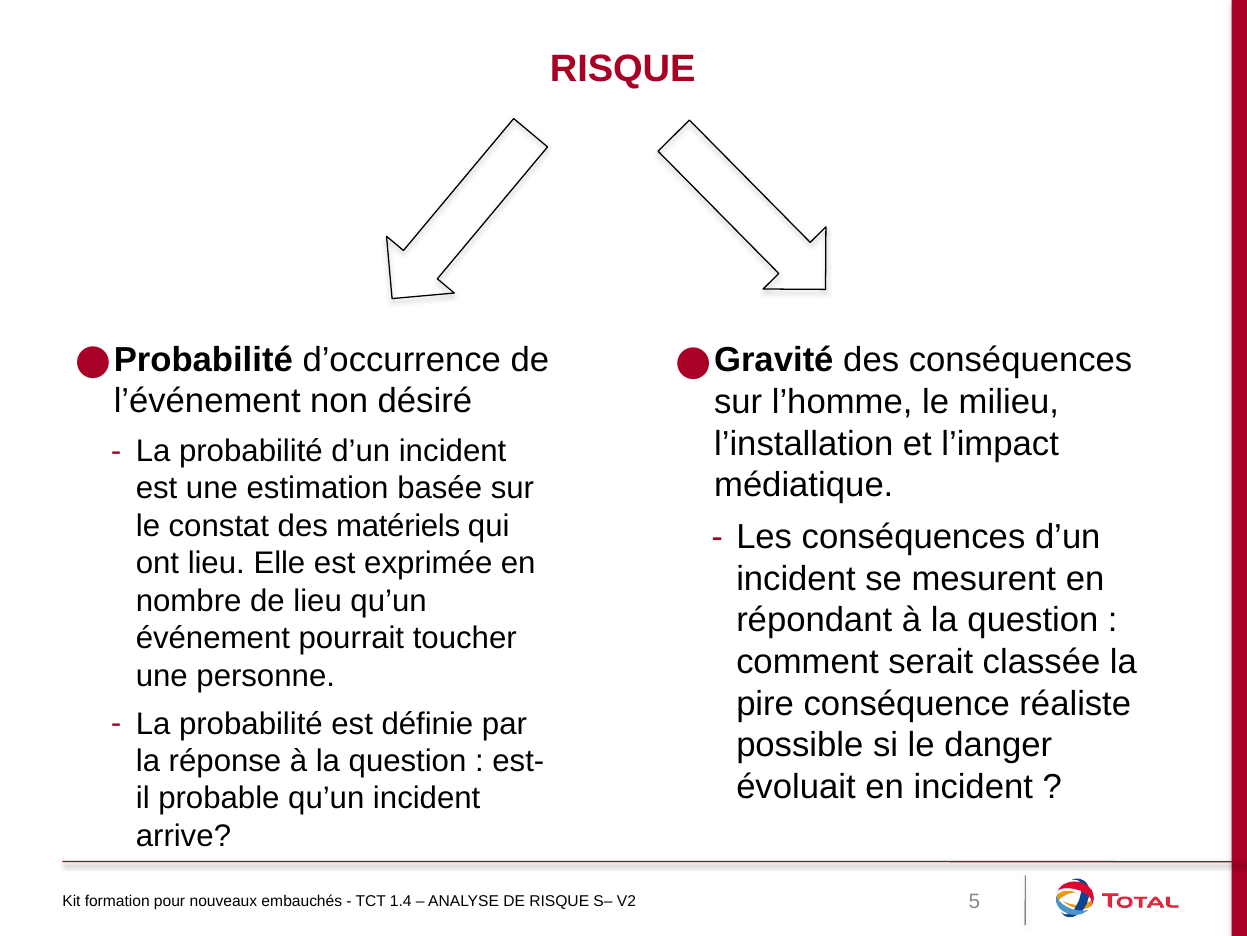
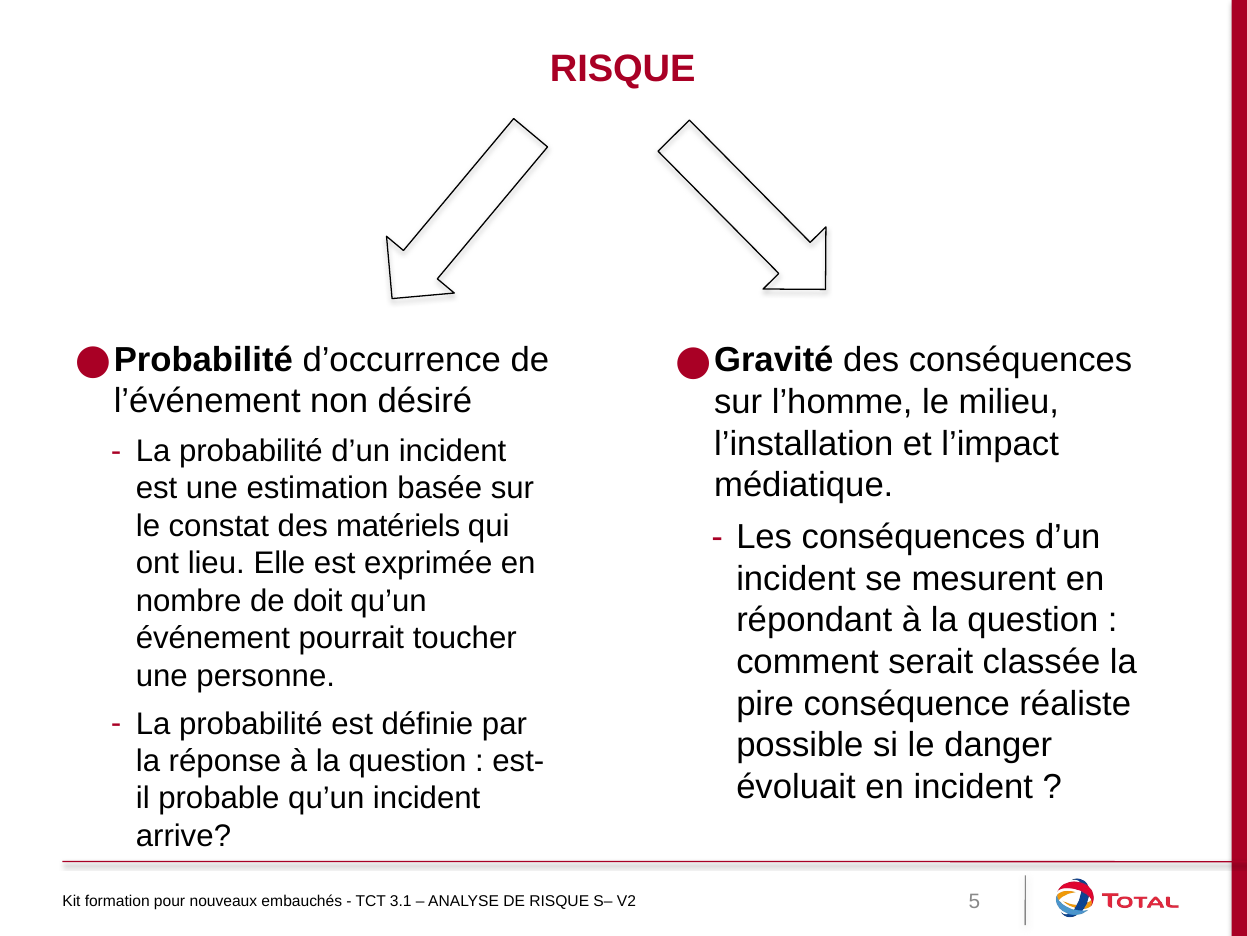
de lieu: lieu -> doit
1.4: 1.4 -> 3.1
